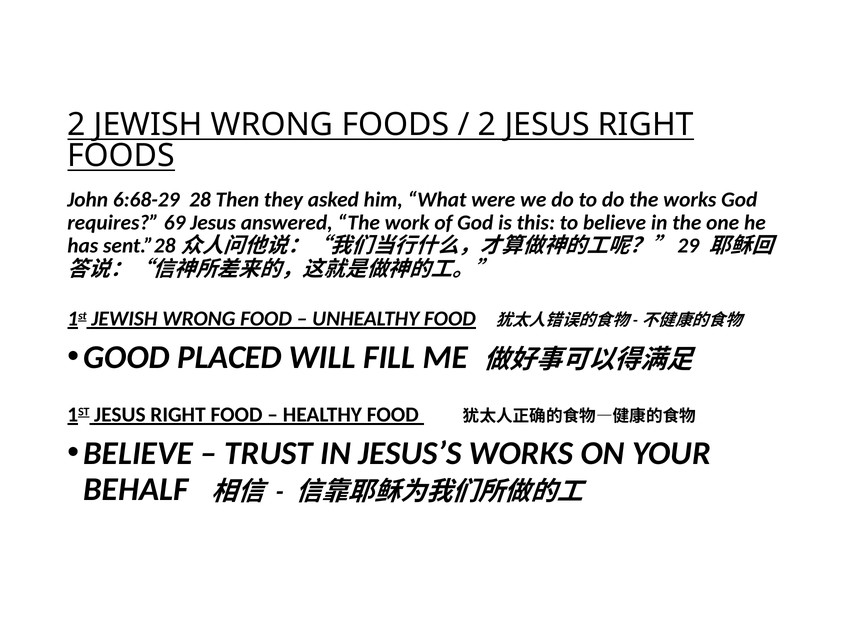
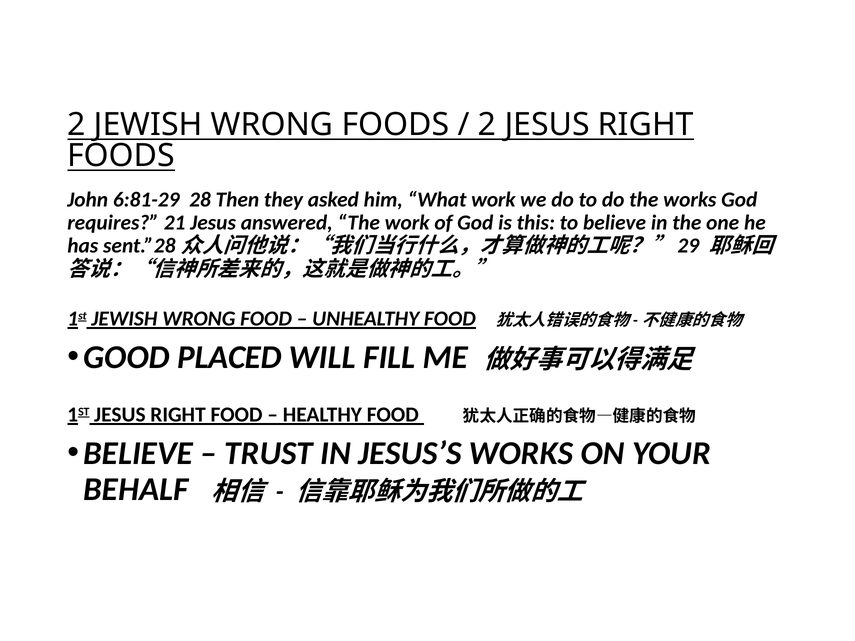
6:68-29: 6:68-29 -> 6:81-29
What were: were -> work
69: 69 -> 21
